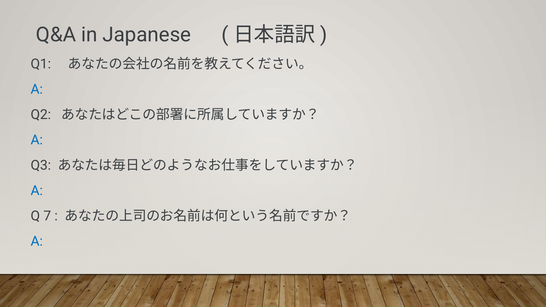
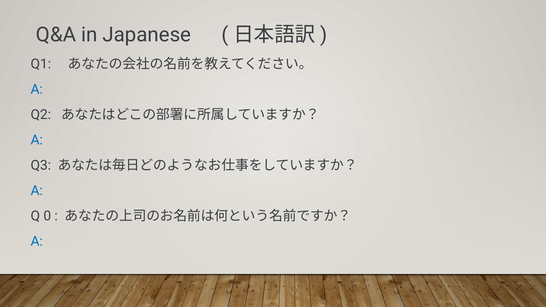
7: 7 -> 0
